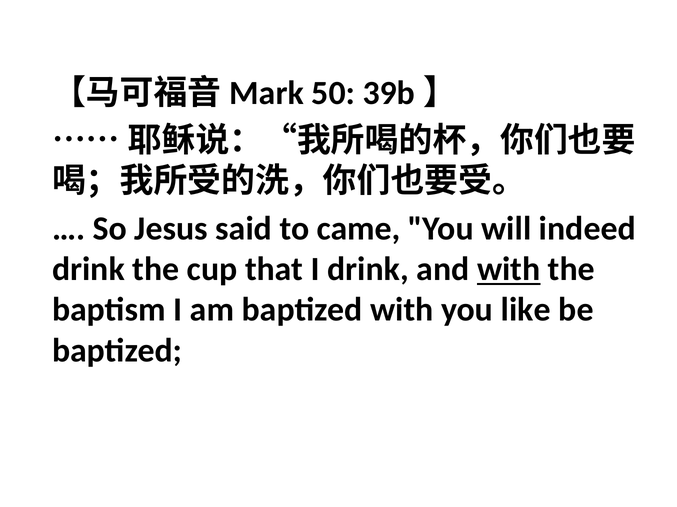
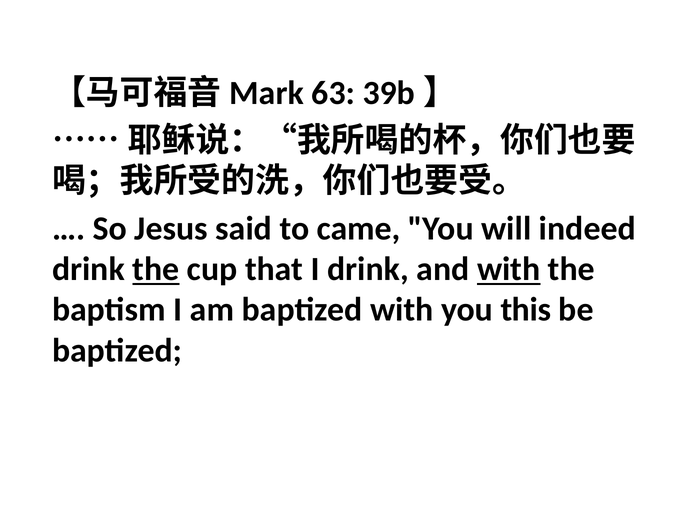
50: 50 -> 63
the at (156, 270) underline: none -> present
like: like -> this
